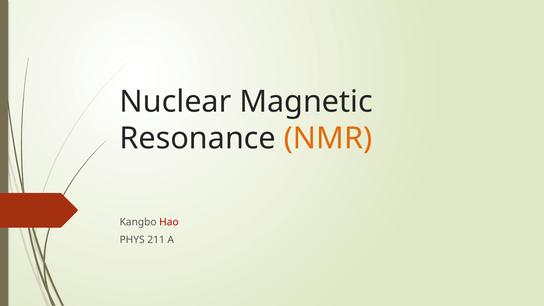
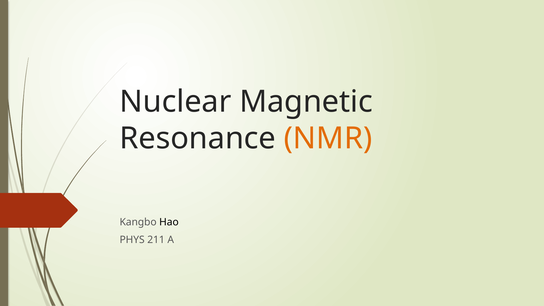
Hao colour: red -> black
